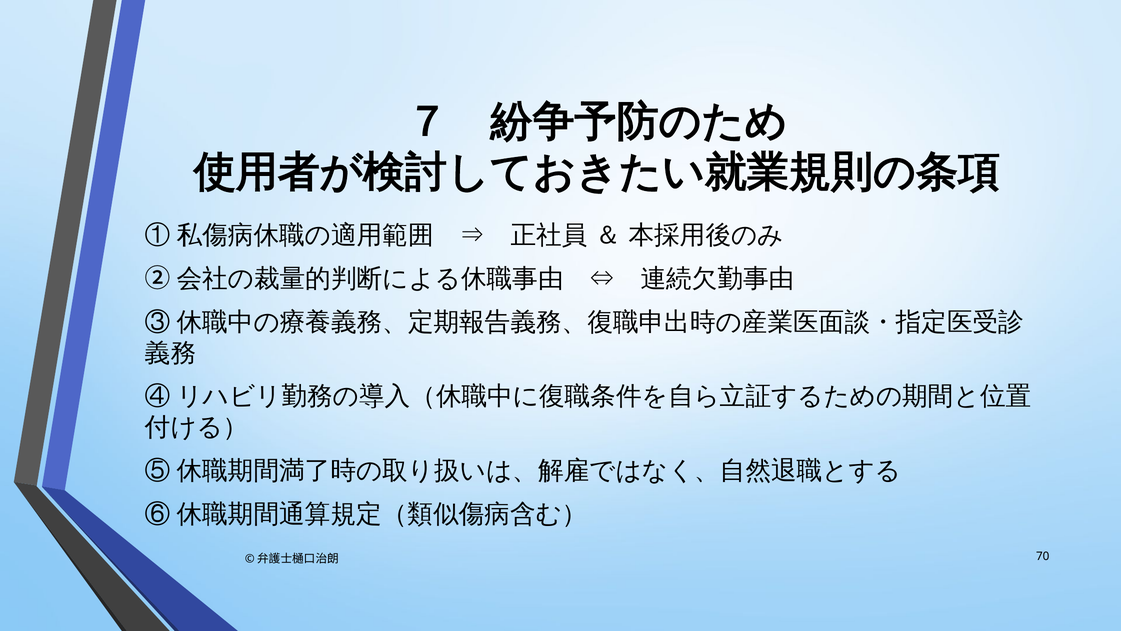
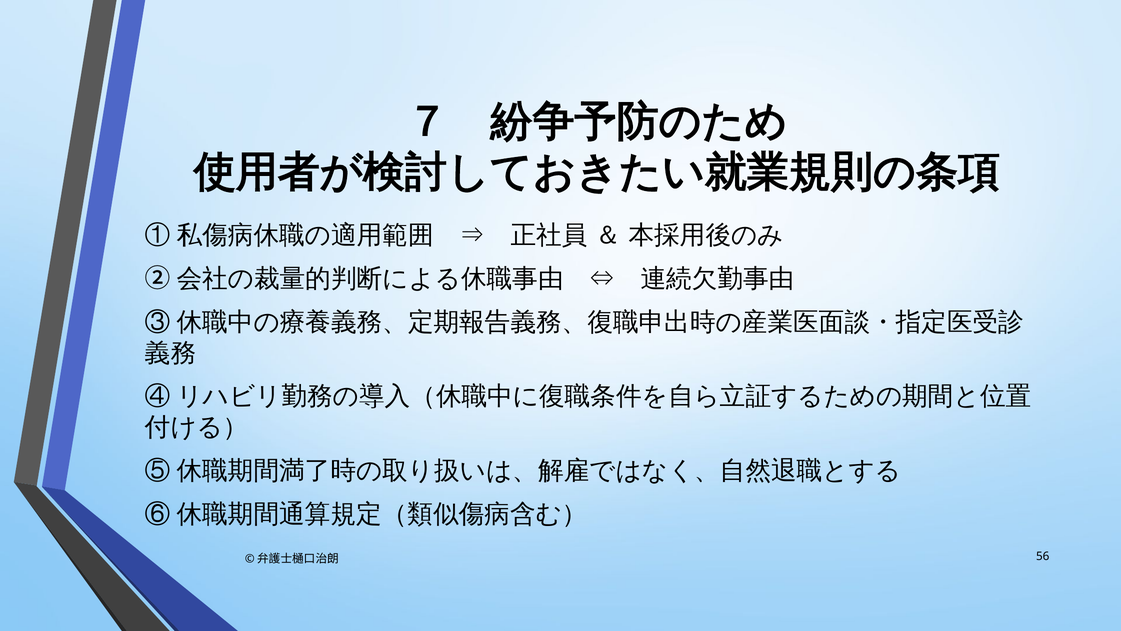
70: 70 -> 56
